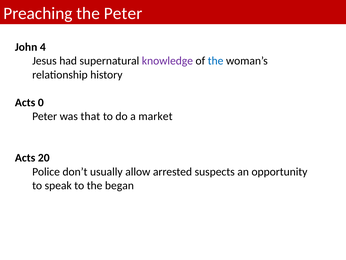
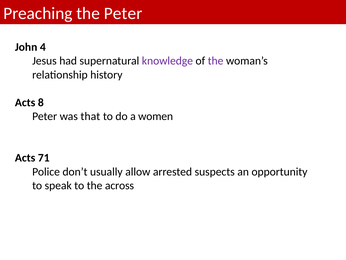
the at (216, 61) colour: blue -> purple
0: 0 -> 8
market: market -> women
20: 20 -> 71
began: began -> across
